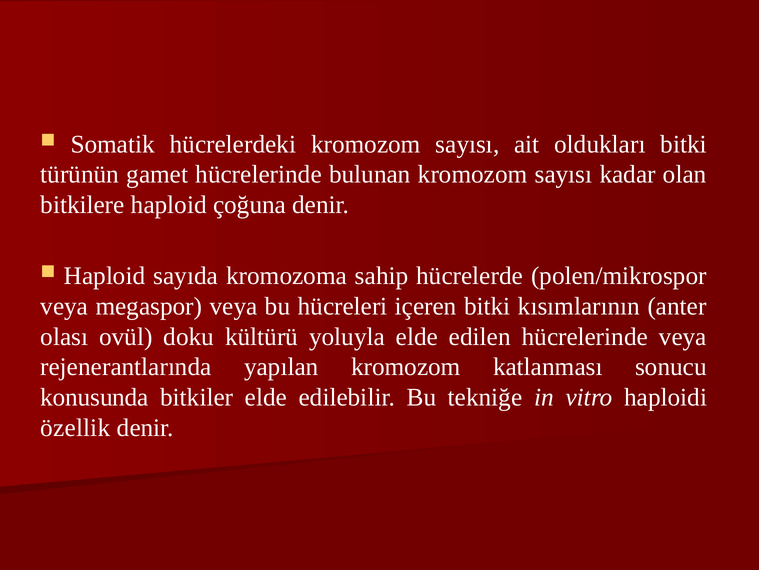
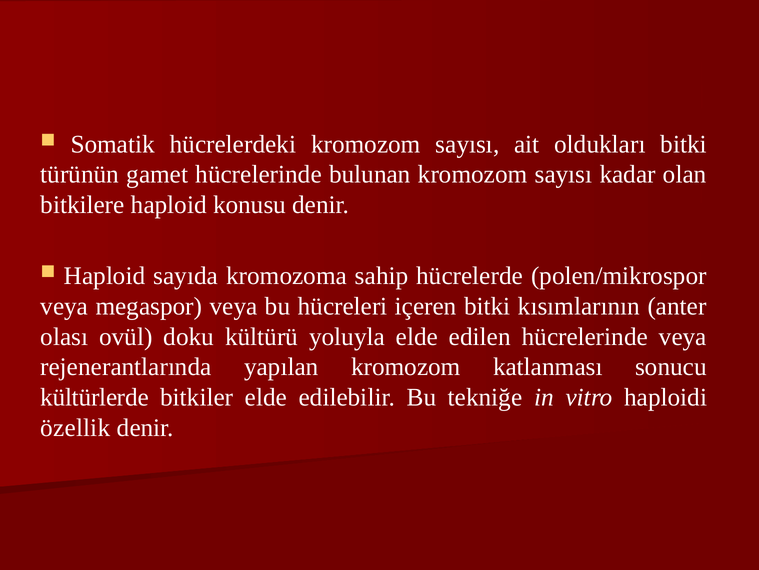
çoğuna: çoğuna -> konusu
konusunda: konusunda -> kültürlerde
